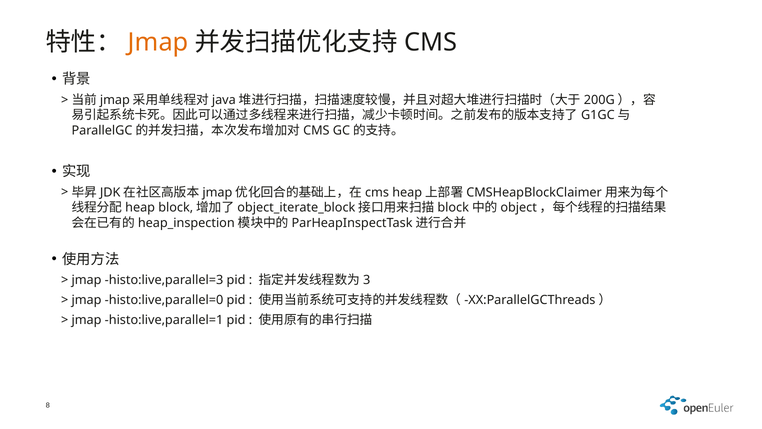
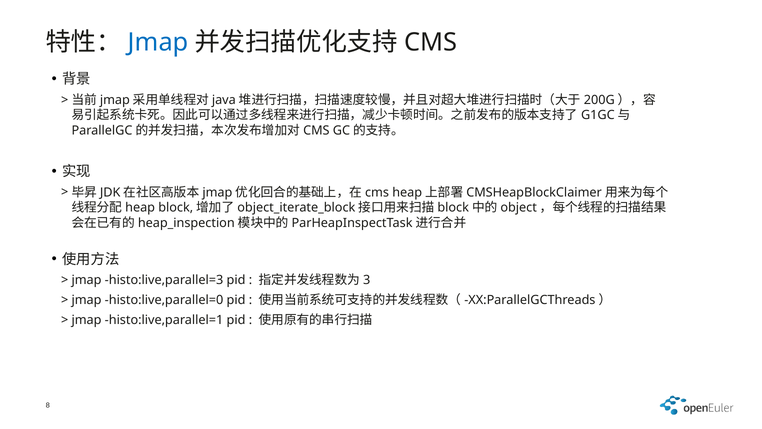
Jmap at (158, 42) colour: orange -> blue
